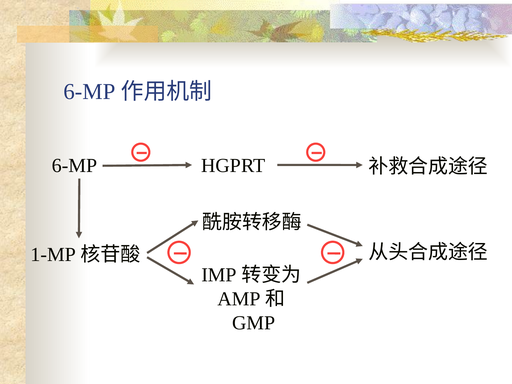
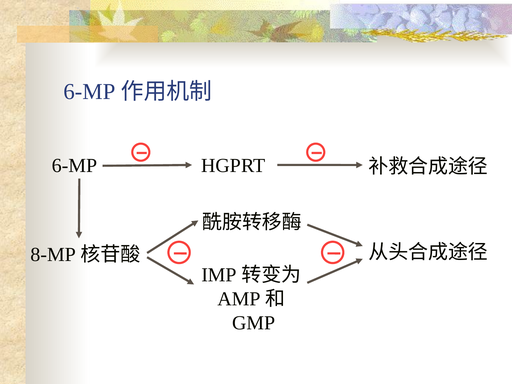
1-MP: 1-MP -> 8-MP
